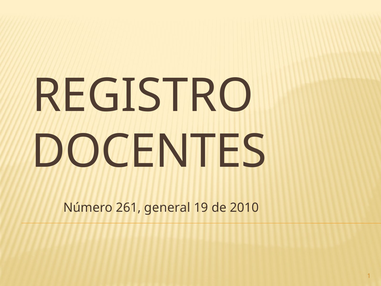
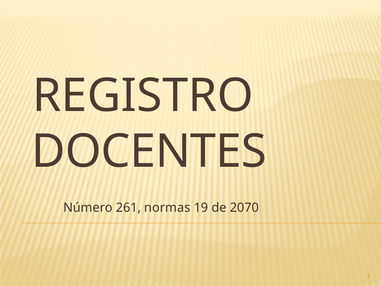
general: general -> normas
2010: 2010 -> 2070
